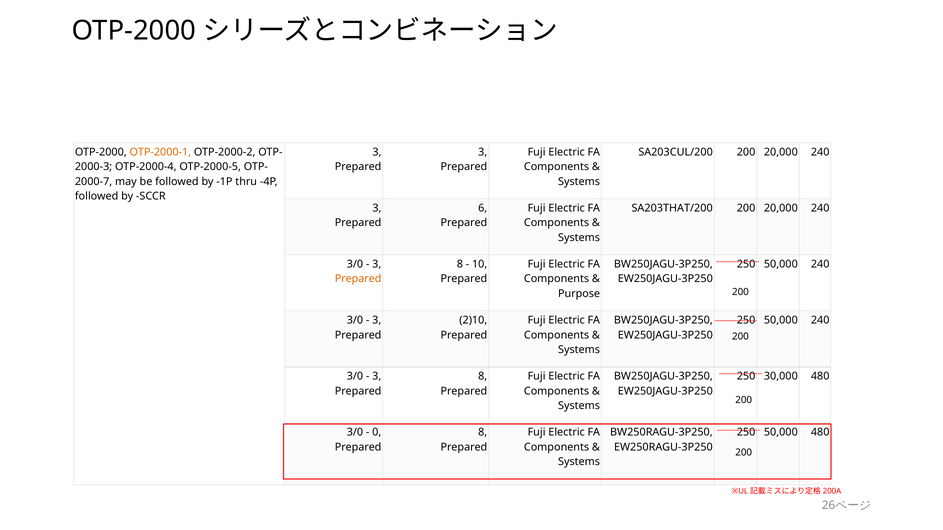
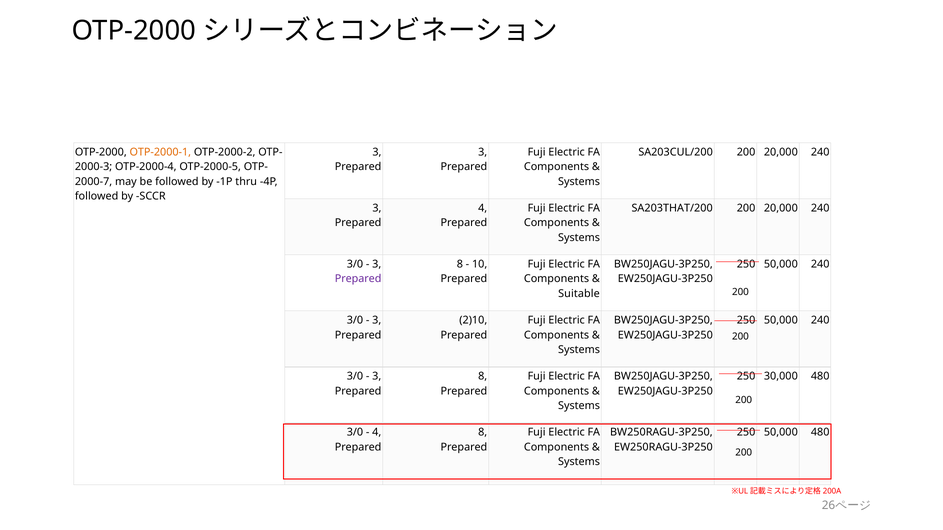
6 at (483, 208): 6 -> 4
Prepared at (358, 279) colour: orange -> purple
Purpose: Purpose -> Suitable
0 at (377, 433): 0 -> 4
